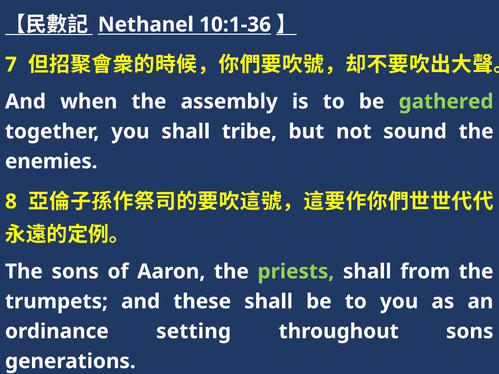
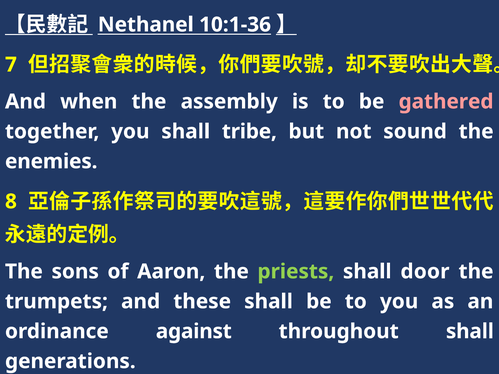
gathered colour: light green -> pink
from: from -> door
setting: setting -> against
throughout sons: sons -> shall
